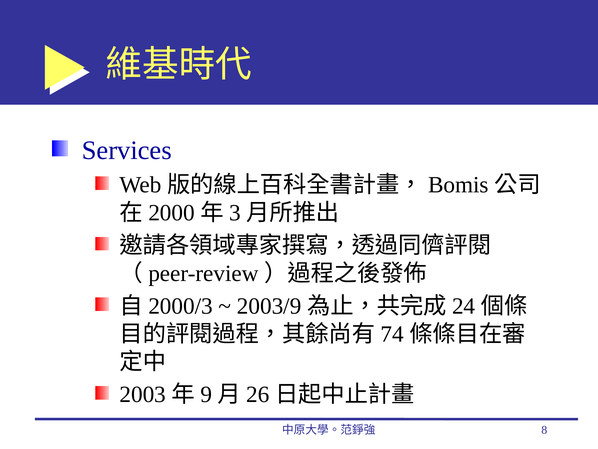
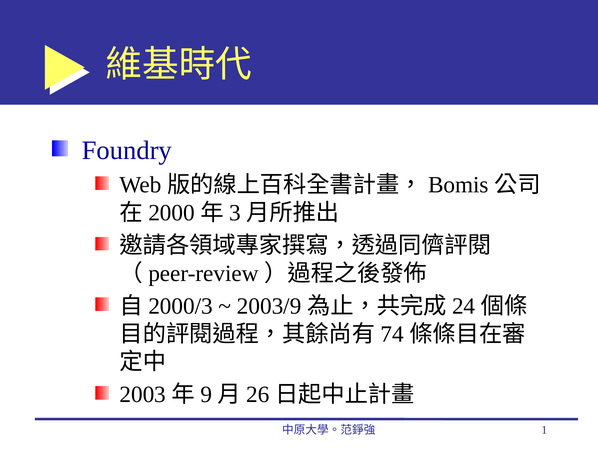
Services: Services -> Foundry
8: 8 -> 1
